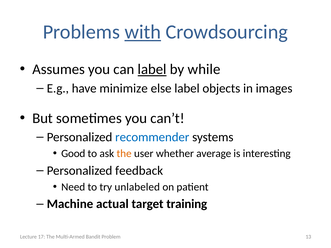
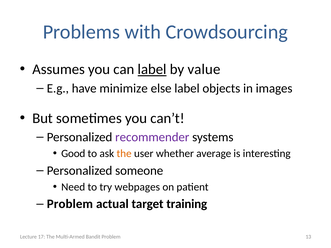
with underline: present -> none
while: while -> value
recommender colour: blue -> purple
feedback: feedback -> someone
unlabeled: unlabeled -> webpages
Machine at (70, 204): Machine -> Problem
